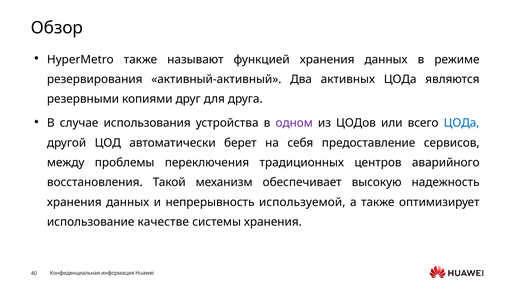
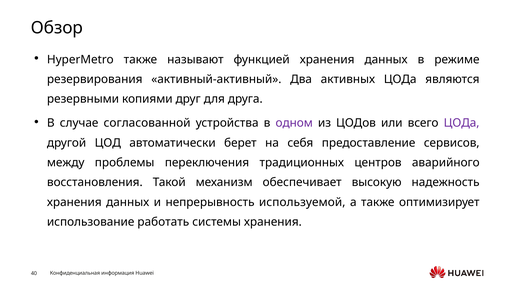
использования: использования -> согласованной
ЦОДа at (462, 123) colour: blue -> purple
качестве: качестве -> работать
